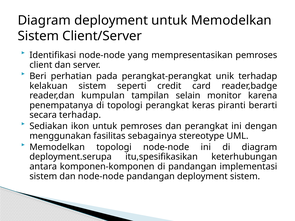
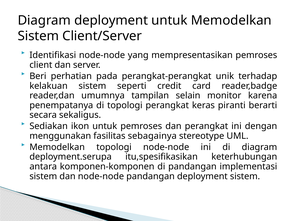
kumpulan: kumpulan -> umumnya
secara terhadap: terhadap -> sekaligus
